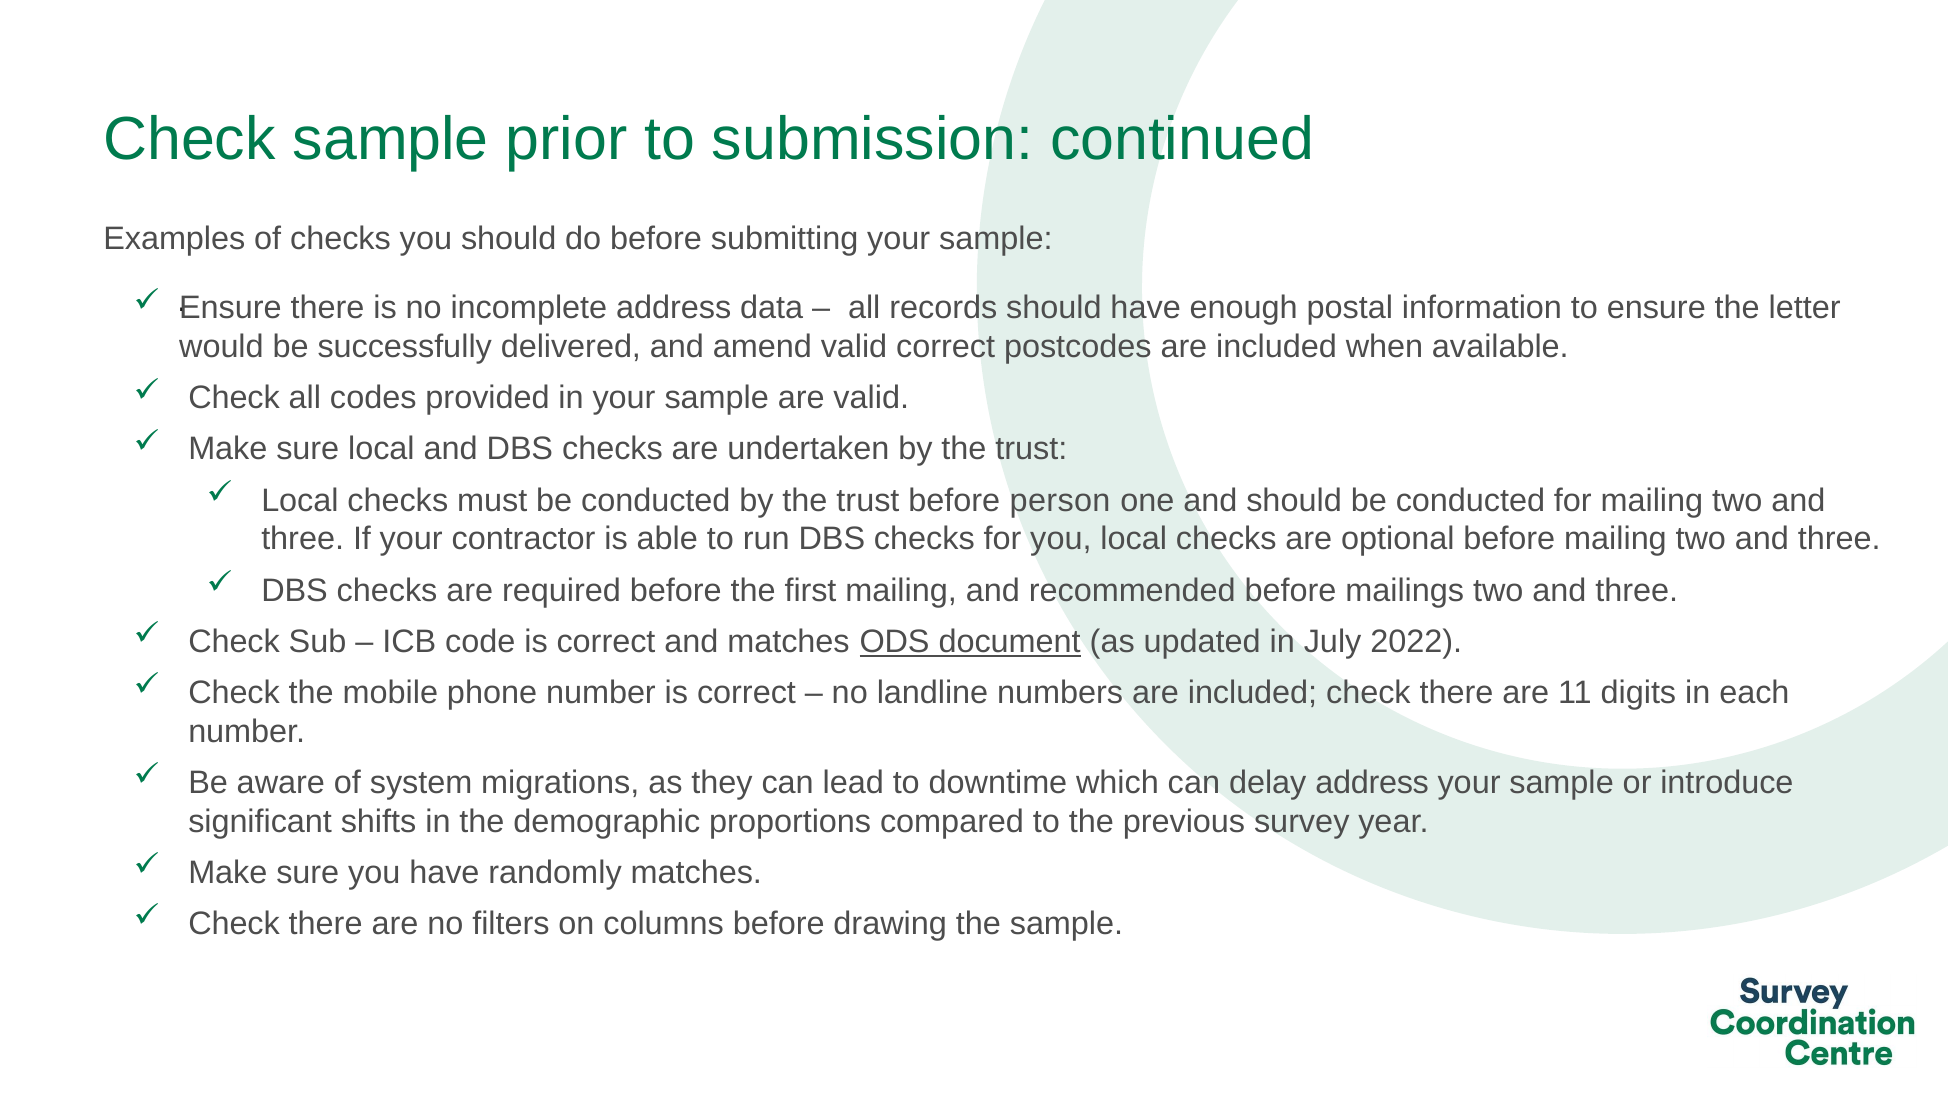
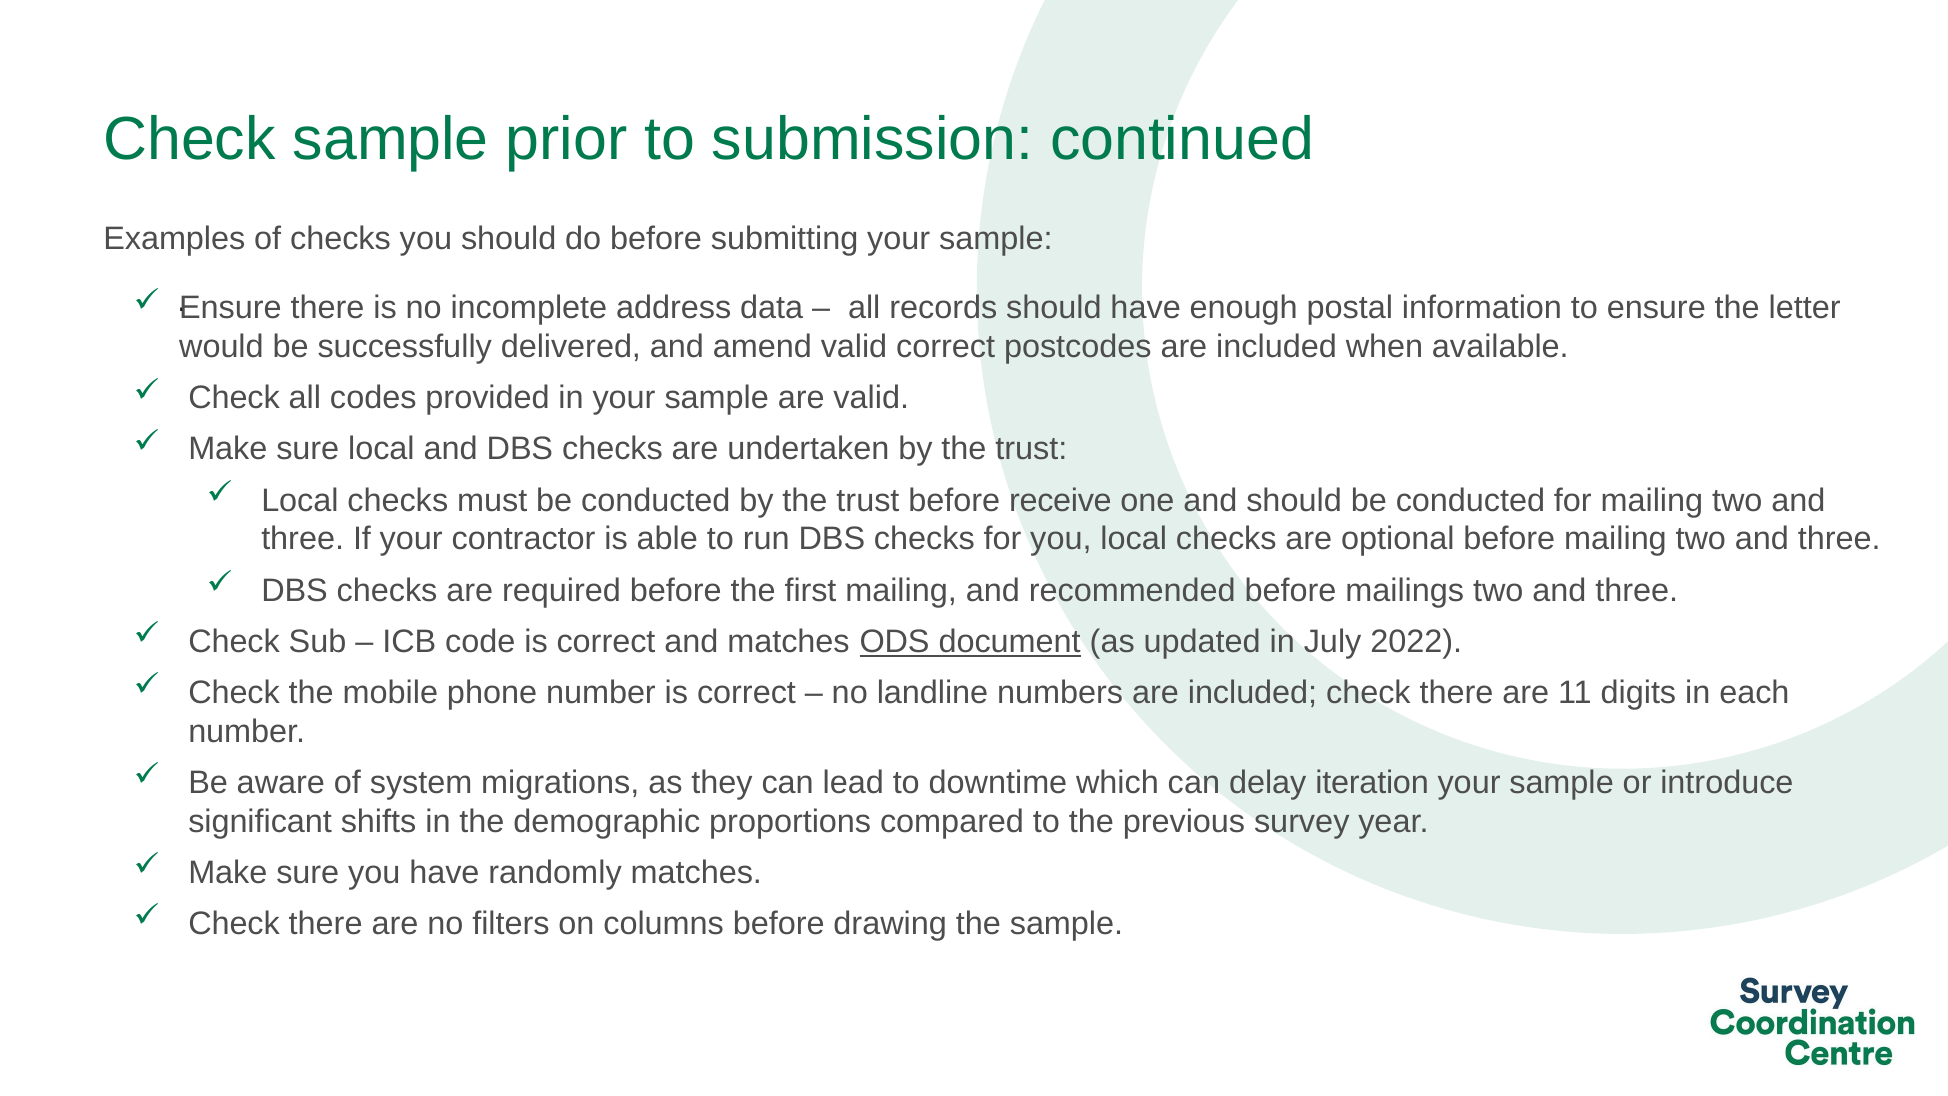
person: person -> receive
delay address: address -> iteration
